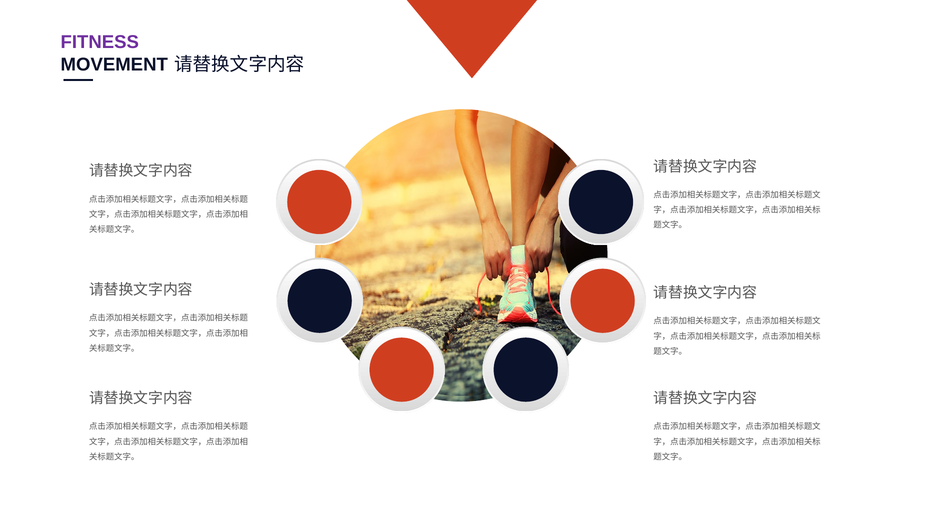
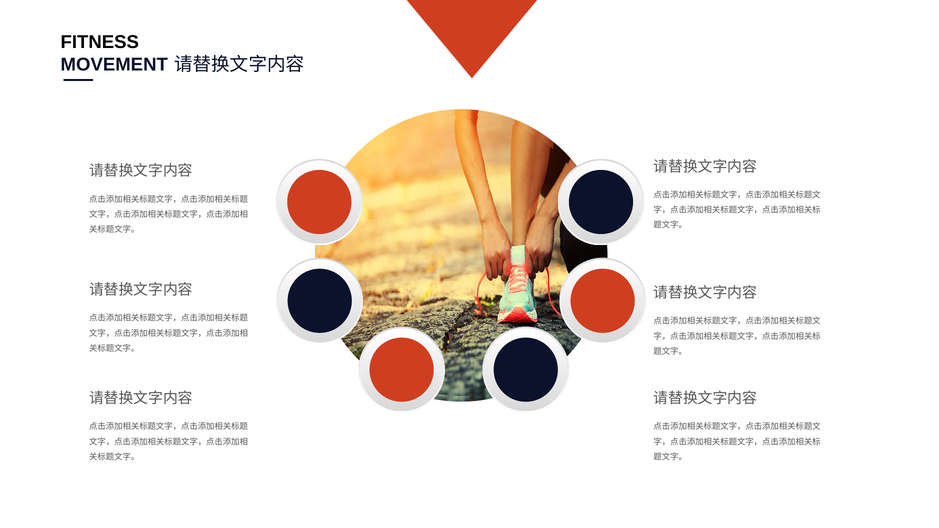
FITNESS colour: purple -> black
